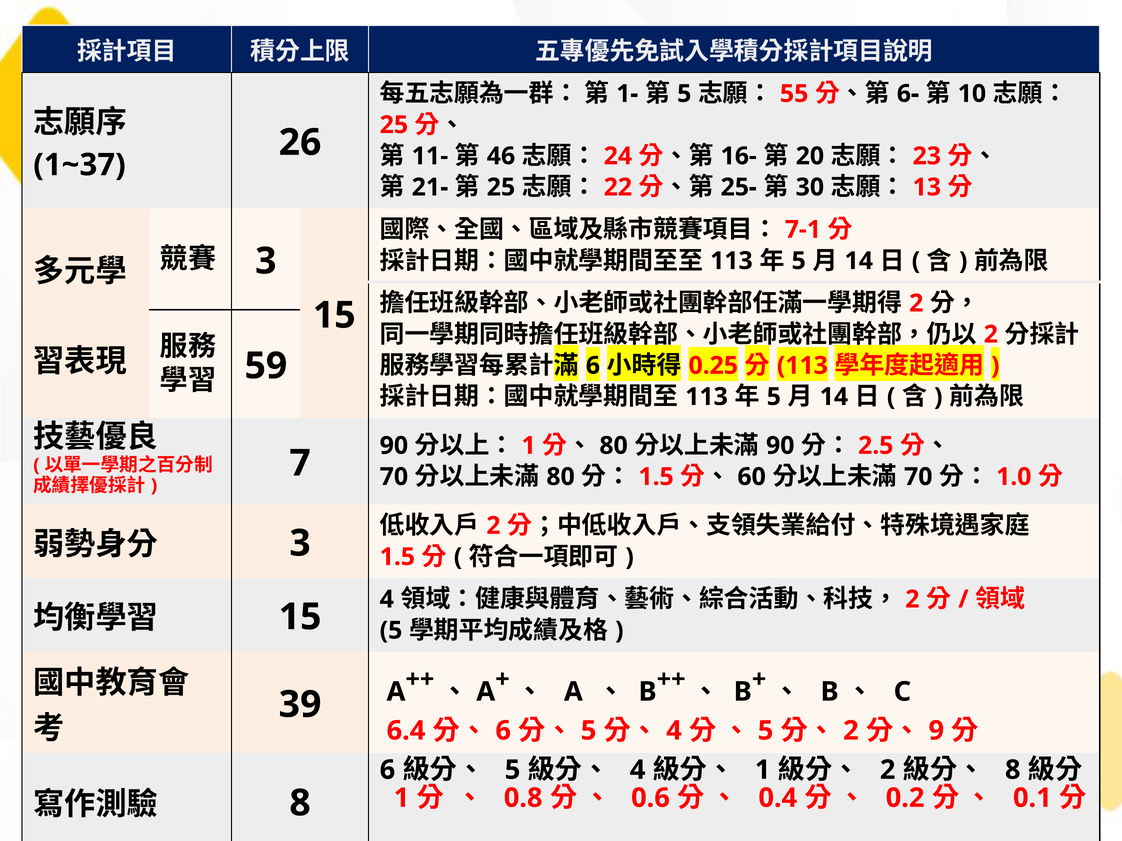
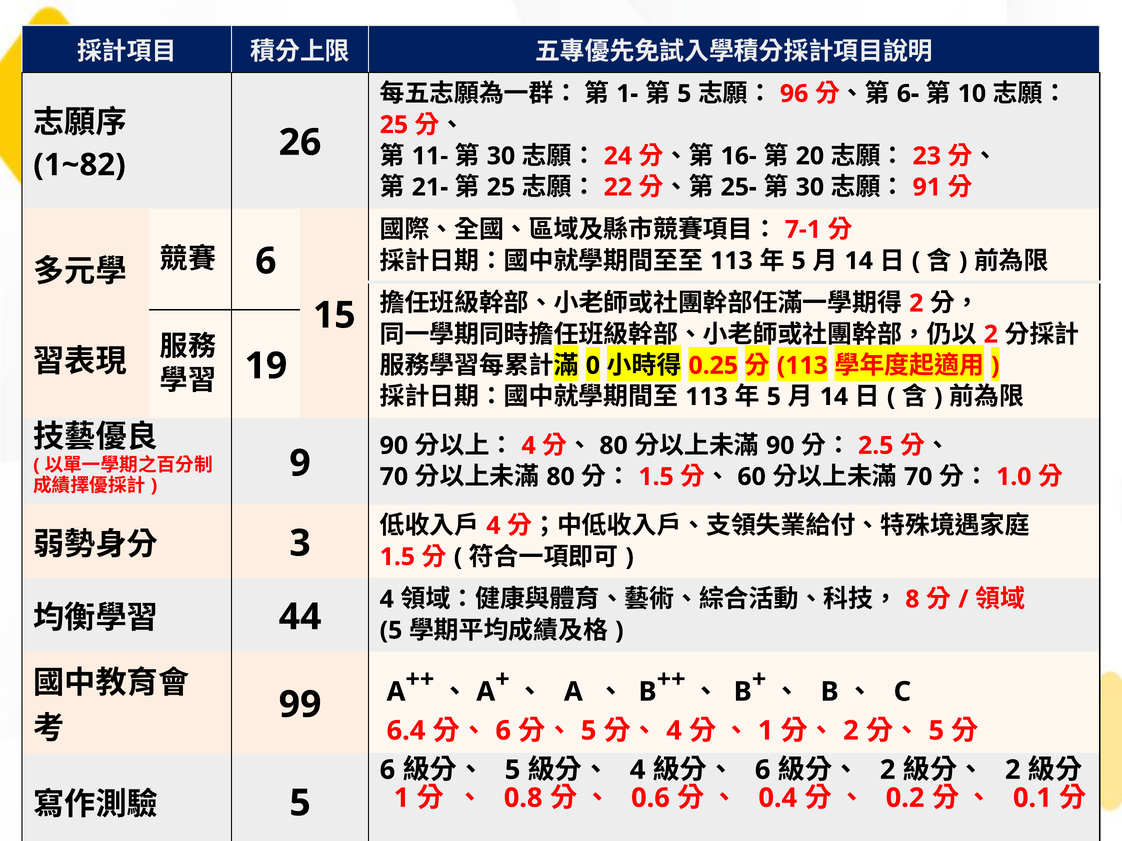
55: 55 -> 96
46 at (501, 156): 46 -> 30
1~37: 1~37 -> 1~82
13: 13 -> 91
3 at (266, 261): 3 -> 6
6 at (593, 366): 6 -> 0
59: 59 -> 19
1 at (529, 446): 1 -> 4
7: 7 -> 9
2 at (493, 526): 2 -> 4
2 at (912, 600): 2 -> 8
15 at (300, 617): 15 -> 44
39: 39 -> 99
5 at (766, 731): 5 -> 1
9 at (936, 731): 9 -> 5
1 at (763, 770): 1 -> 6
8 at (1013, 770): 8 -> 2
8 at (300, 804): 8 -> 5
